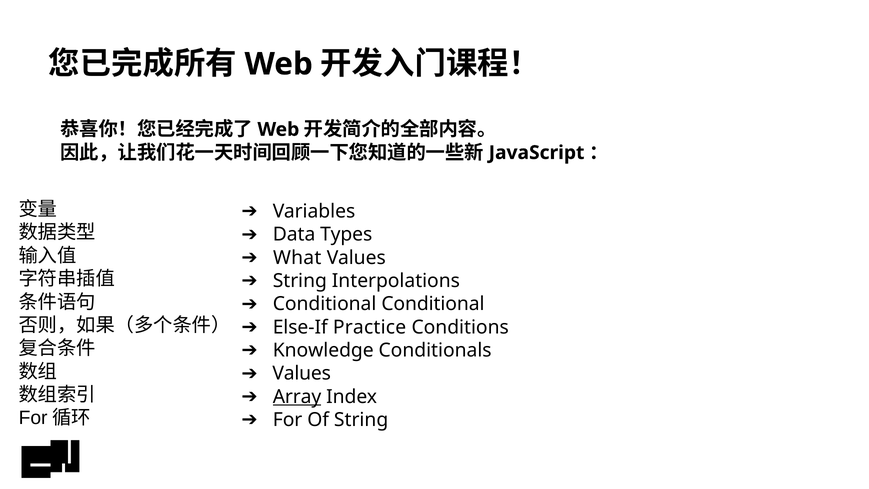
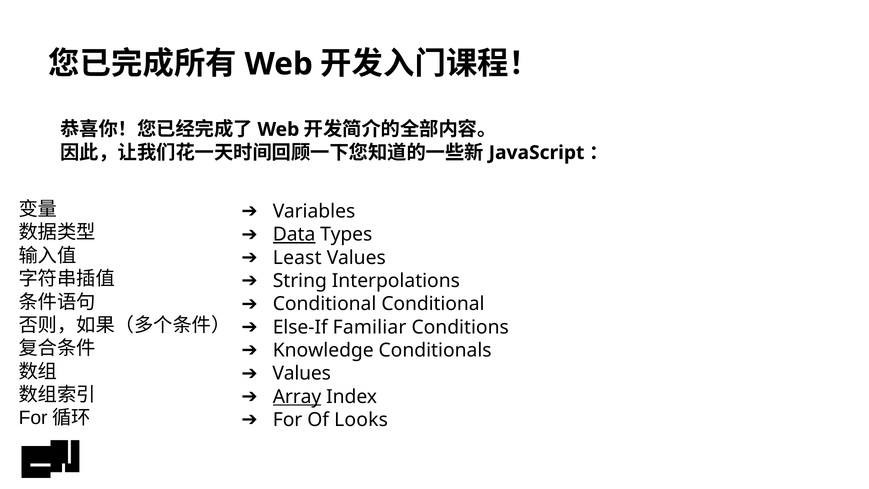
Data underline: none -> present
What: What -> Least
Practice: Practice -> Familiar
Of String: String -> Looks
